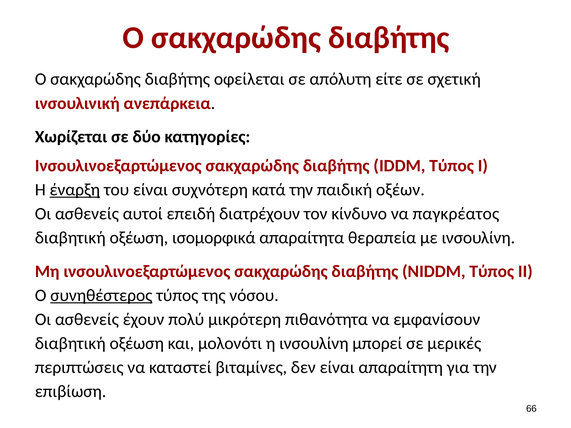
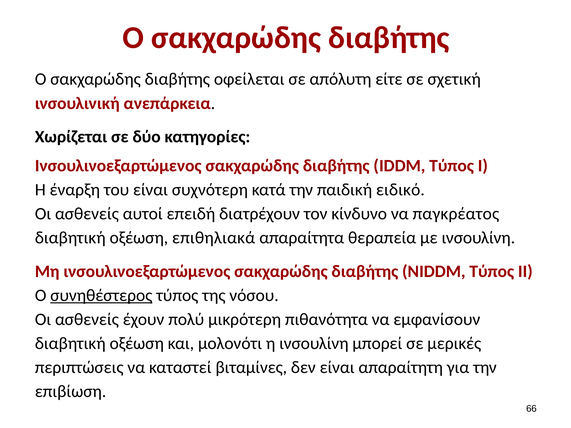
έναρξη underline: present -> none
οξέων: οξέων -> ειδικό
ισομορφικά: ισομορφικά -> επιθηλιακά
